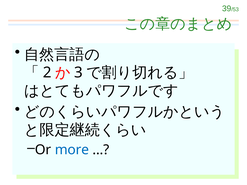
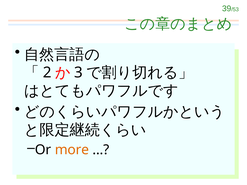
more colour: blue -> orange
